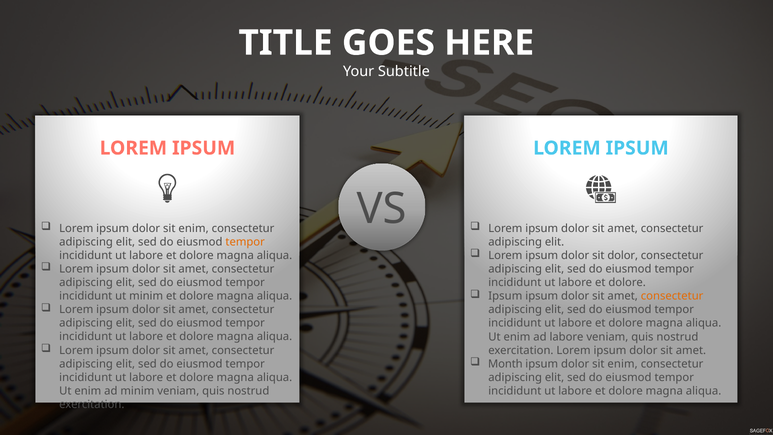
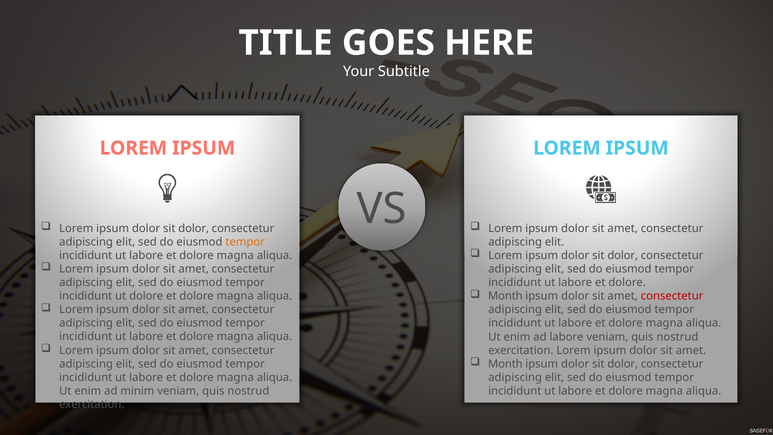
enim at (194, 228): enim -> dolor
Ipsum at (505, 296): Ipsum -> Month
consectetur at (672, 296) colour: orange -> red
ut minim: minim -> dolore
enim at (623, 364): enim -> dolor
